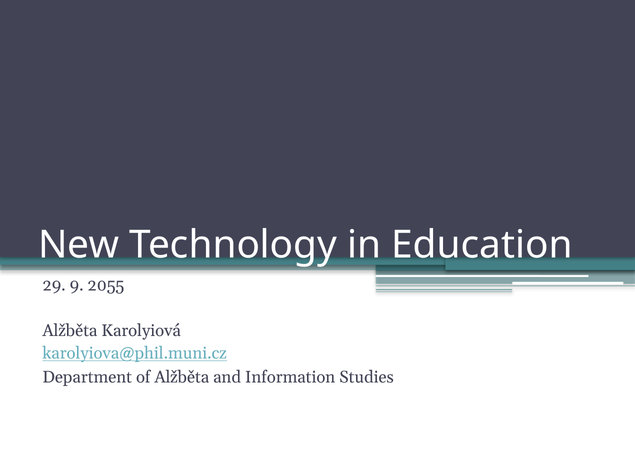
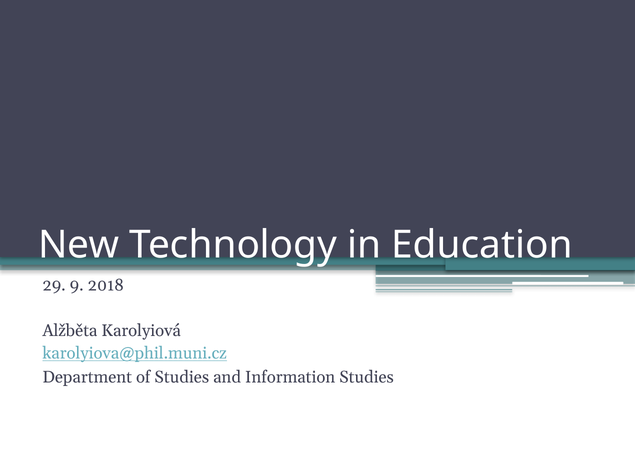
2055: 2055 -> 2018
of Alžběta: Alžběta -> Studies
